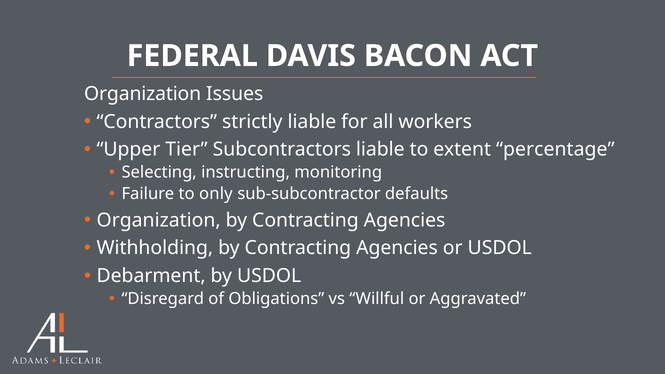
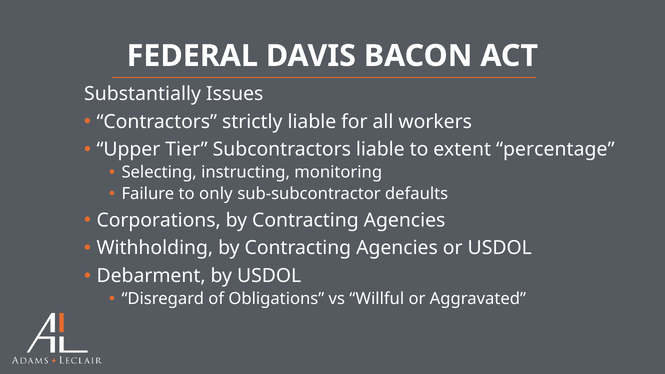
Organization at (143, 94): Organization -> Substantially
Organization at (159, 220): Organization -> Corporations
